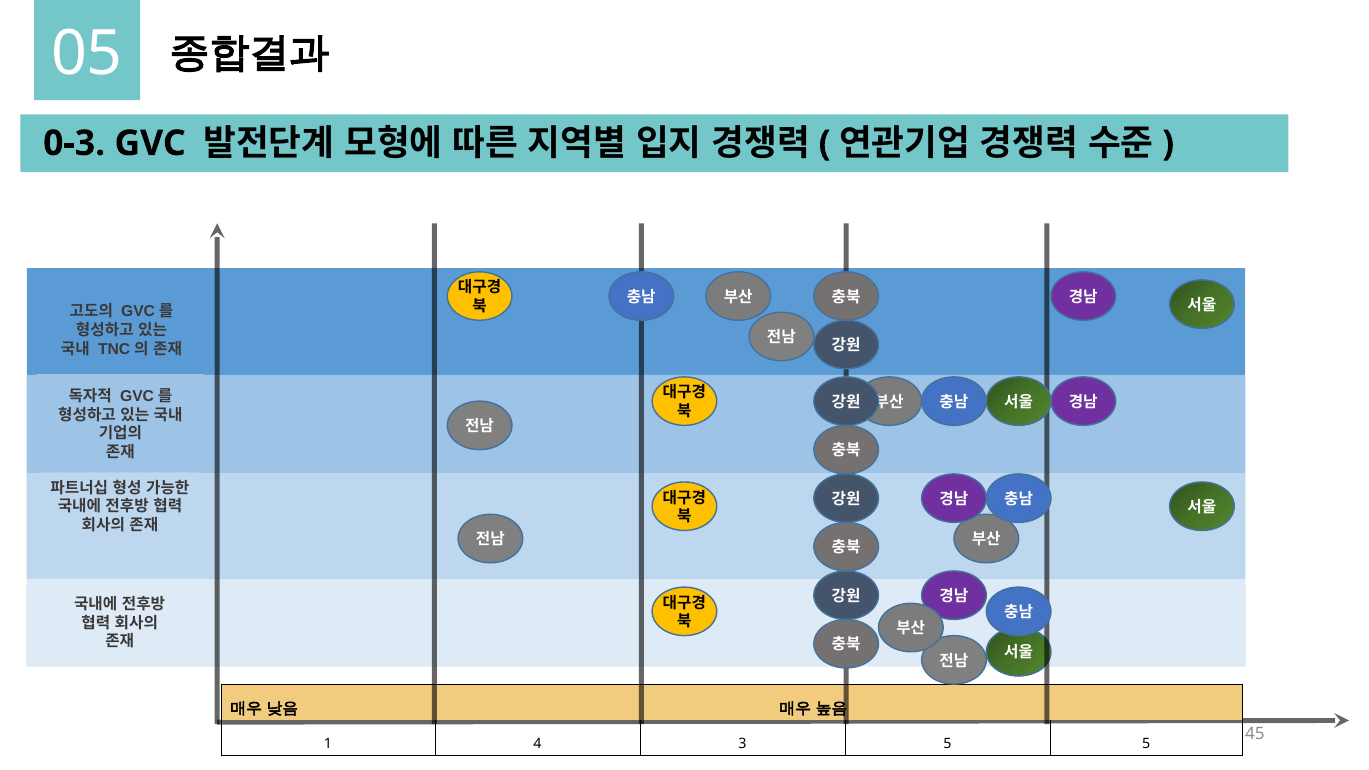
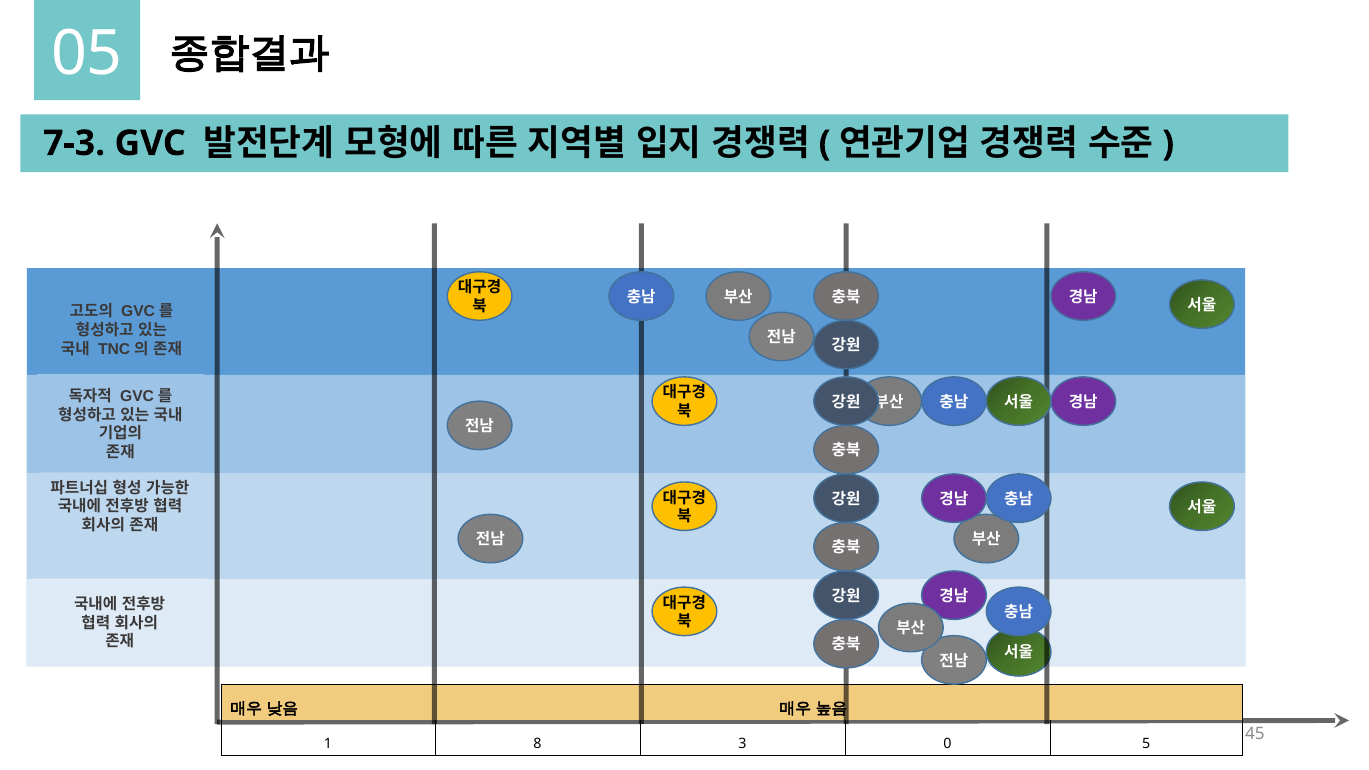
0-3: 0-3 -> 7-3
4: 4 -> 8
3 5: 5 -> 0
